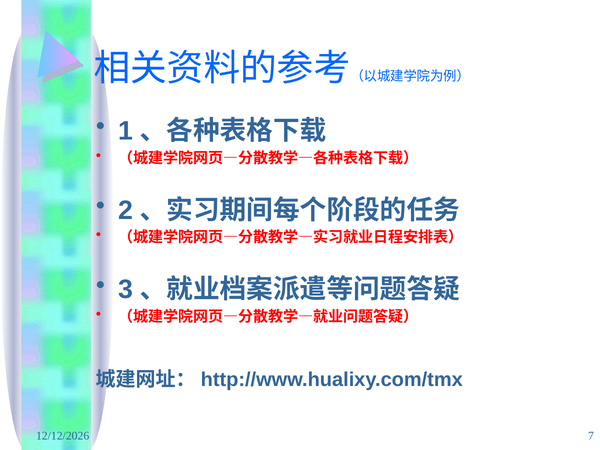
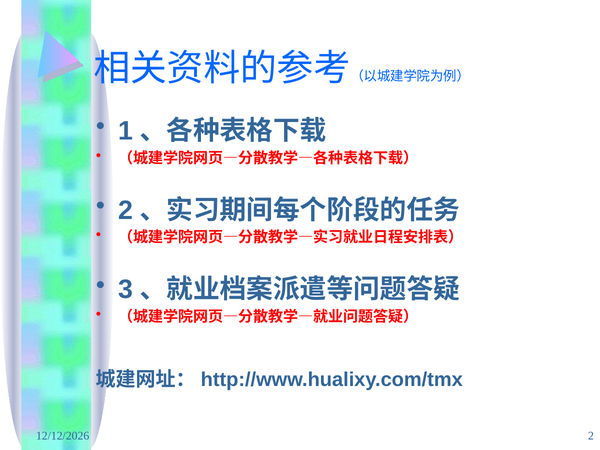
7 at (591, 436): 7 -> 2
